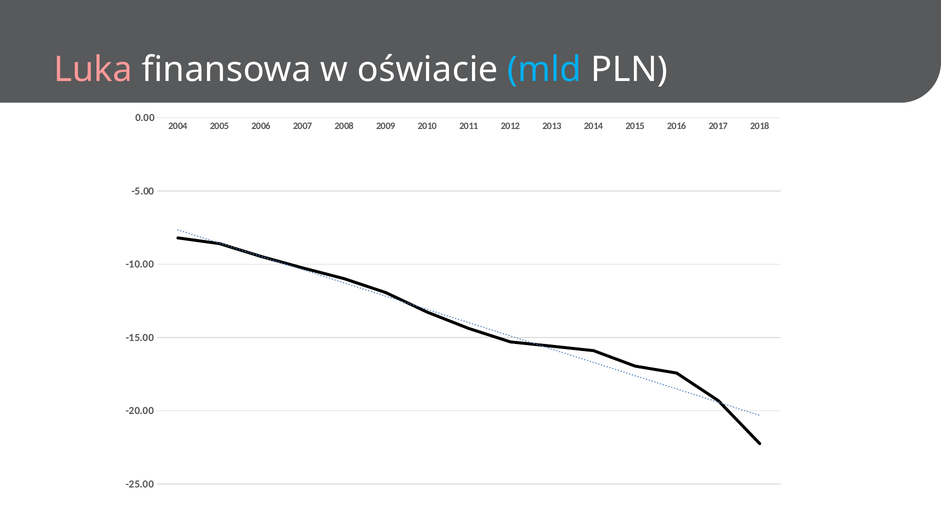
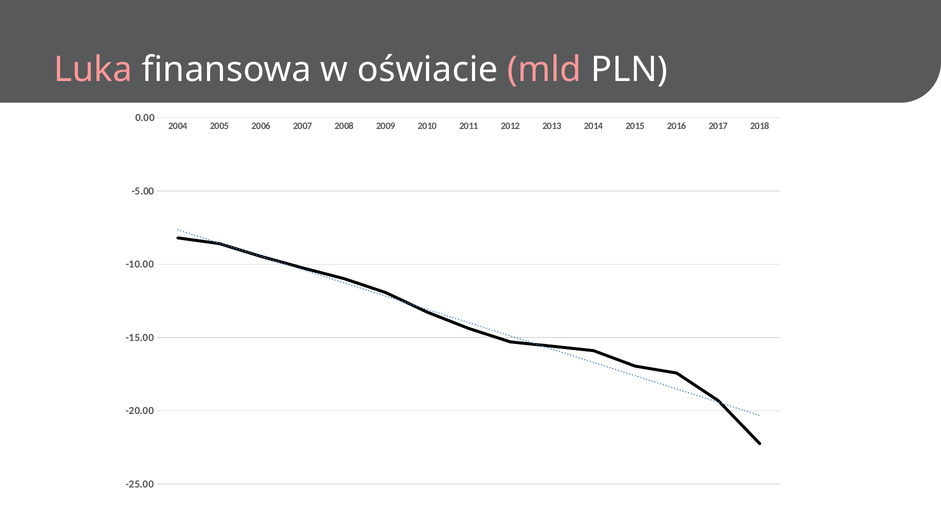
mld colour: light blue -> pink
